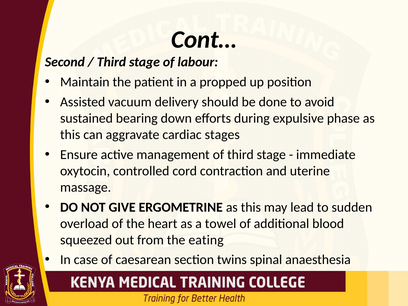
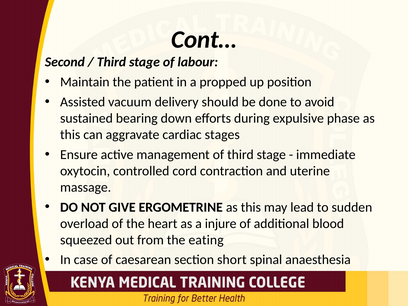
towel: towel -> injure
twins: twins -> short
